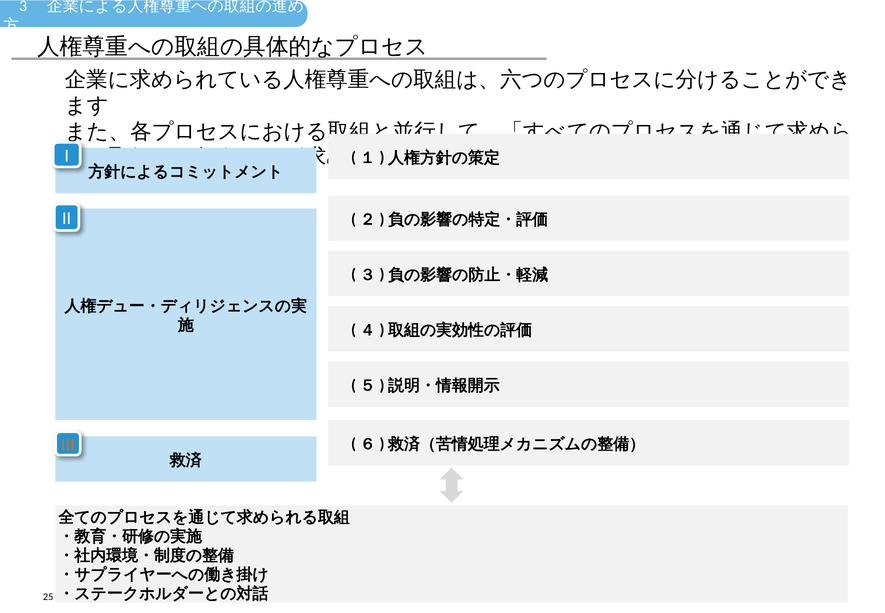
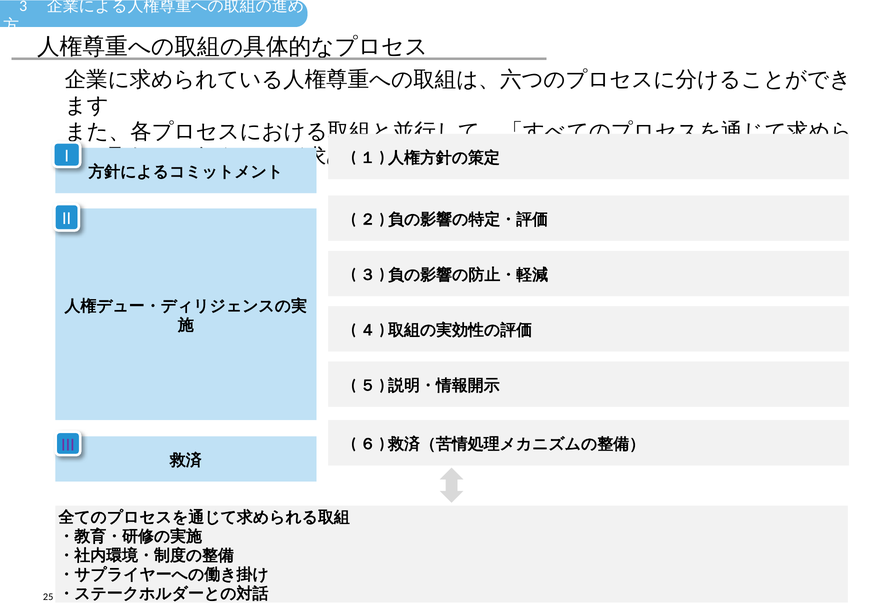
III colour: orange -> purple
